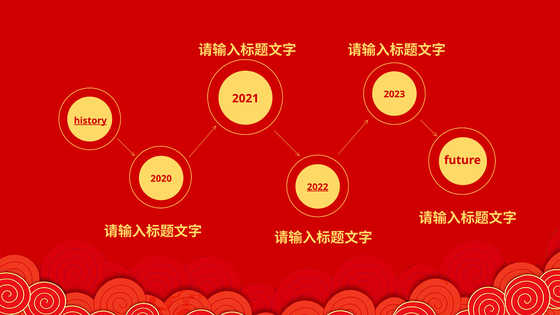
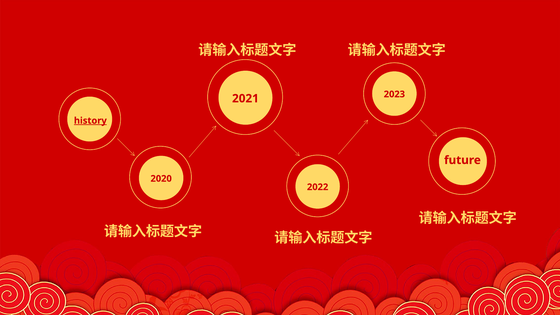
2022 underline: present -> none
